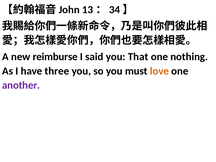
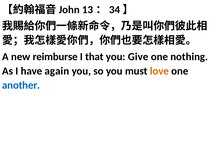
said: said -> that
That: That -> Give
three: three -> again
another colour: purple -> blue
